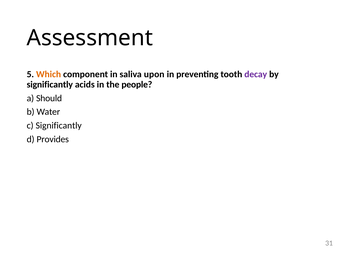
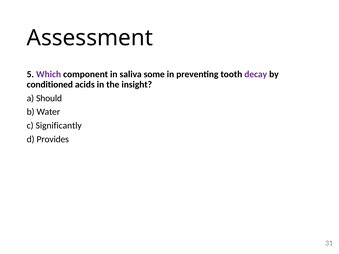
Which colour: orange -> purple
upon: upon -> some
significantly at (50, 85): significantly -> conditioned
people: people -> insight
